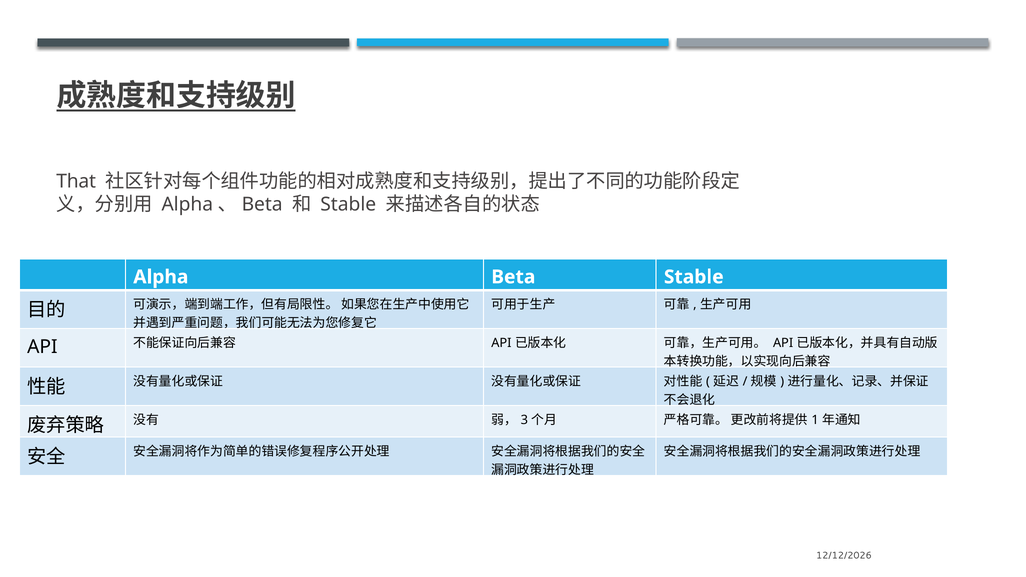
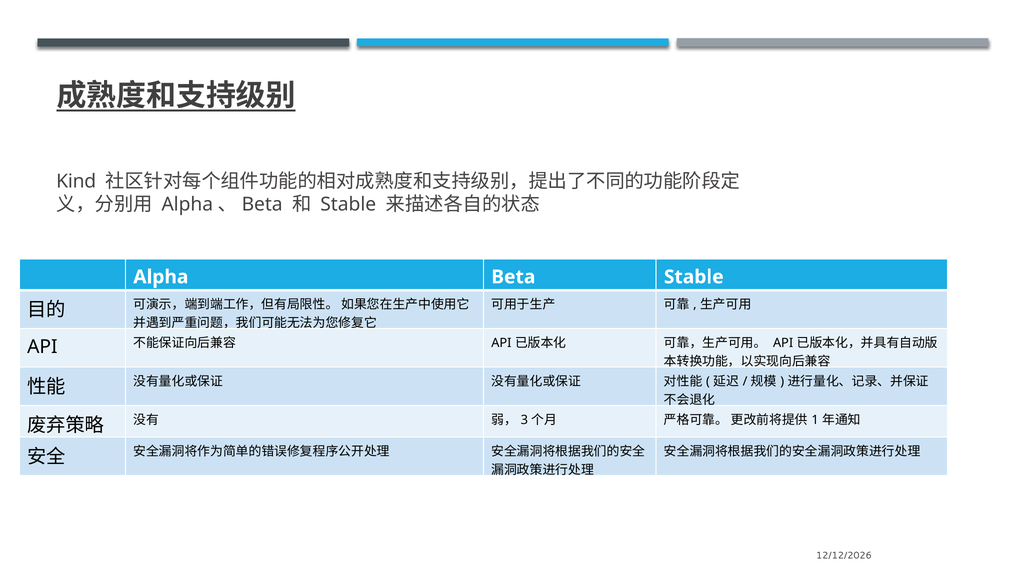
That: That -> Kind
